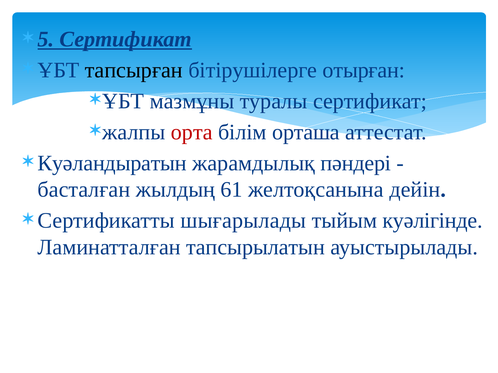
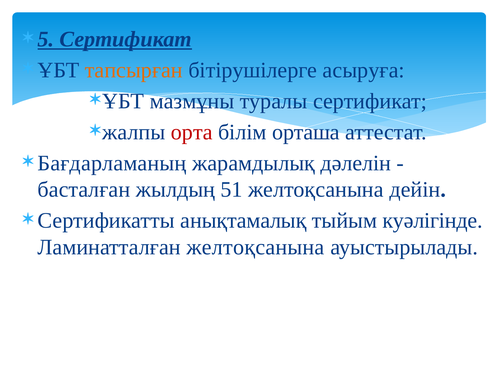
тапсырған colour: black -> orange
отырған: отырған -> асыруға
Куәландыратын: Куәландыратын -> Бағдарламаның
пәндері: пәндері -> дәлелін
61: 61 -> 51
шығарылады: шығарылады -> анықтамалық
Ламинатталған тапсырылатын: тапсырылатын -> желтоқсанына
